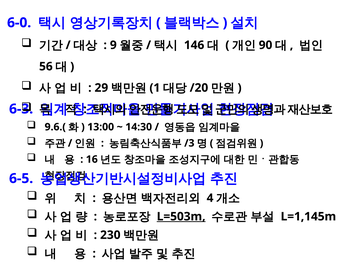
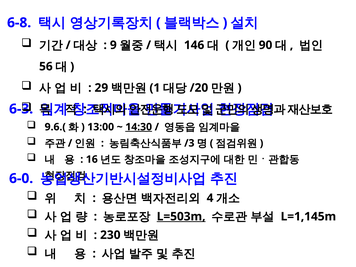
6-0: 6-0 -> 6-8
14:30 underline: none -> present
6-5: 6-5 -> 6-0
